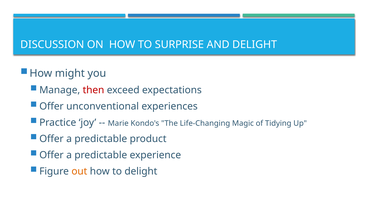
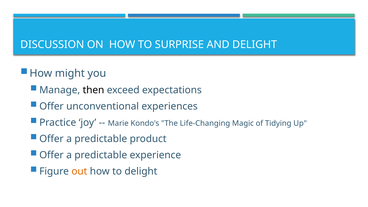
then colour: red -> black
